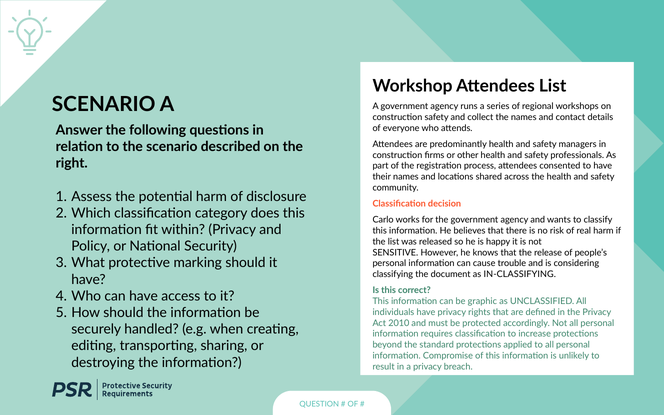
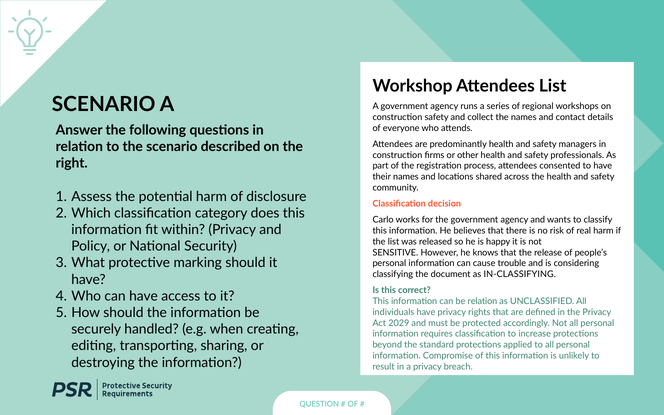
be graphic: graphic -> relation
2010: 2010 -> 2029
